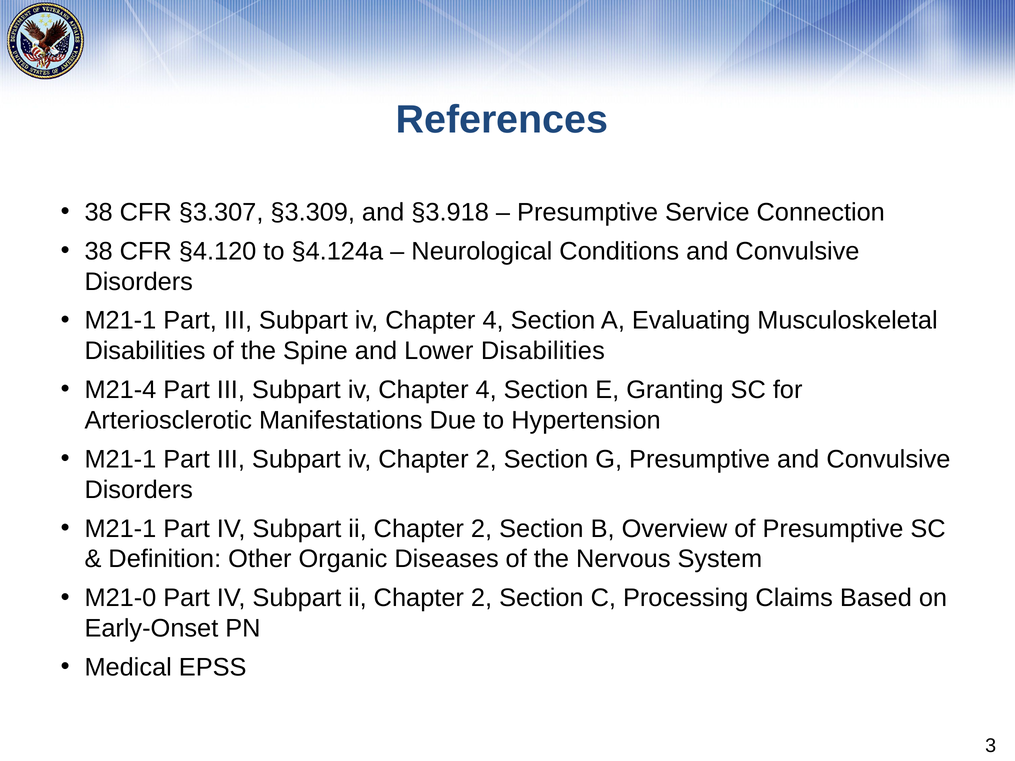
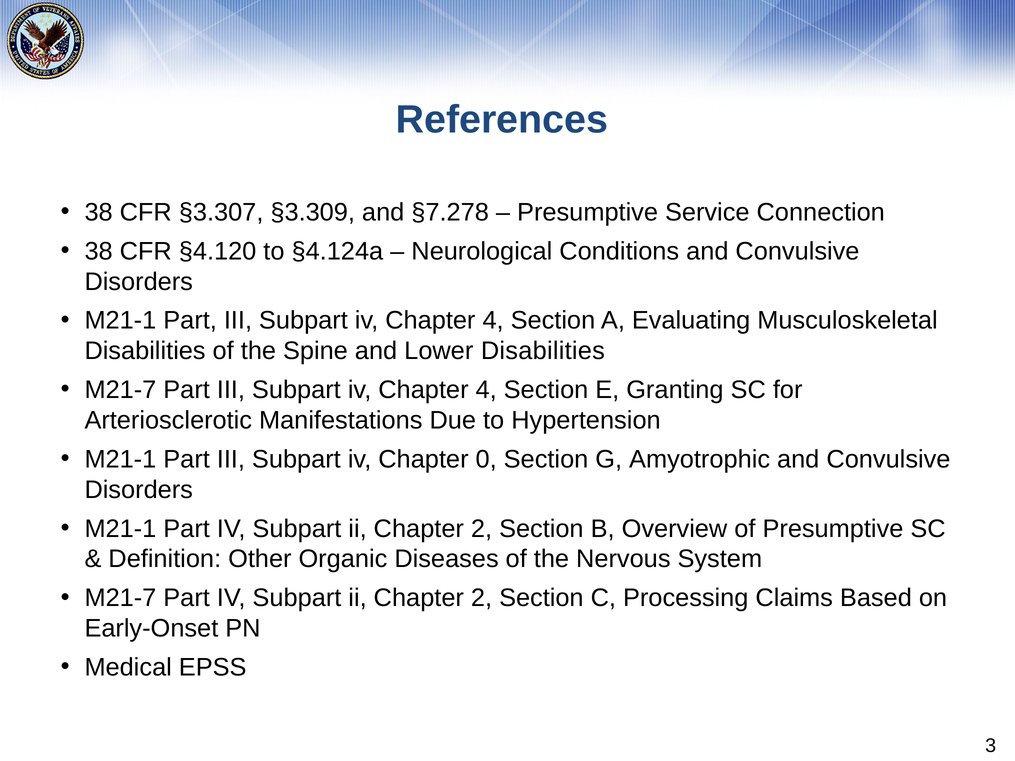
§3.918: §3.918 -> §7.278
M21-4 at (120, 390): M21-4 -> M21-7
iv Chapter 2: 2 -> 0
G Presumptive: Presumptive -> Amyotrophic
M21-0 at (120, 598): M21-0 -> M21-7
